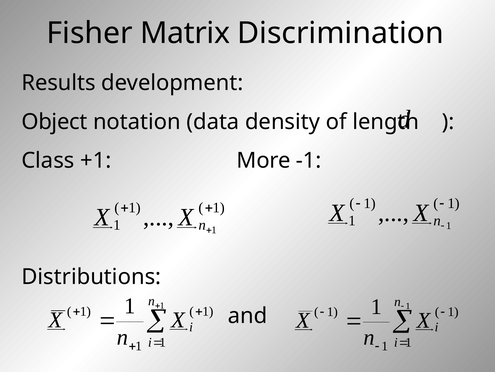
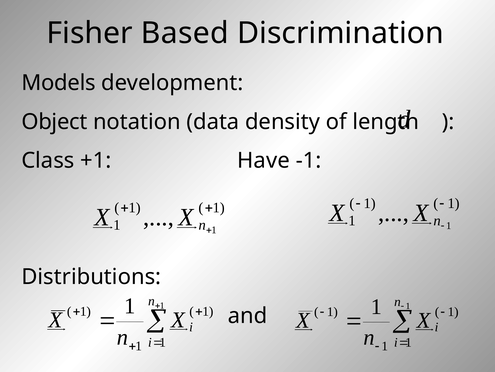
Matrix: Matrix -> Based
Results: Results -> Models
More: More -> Have
